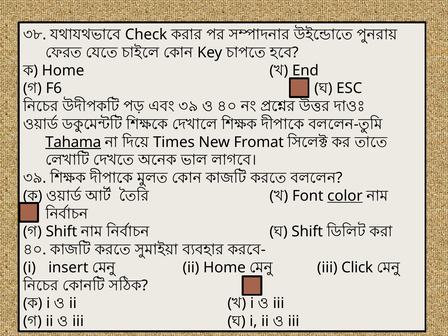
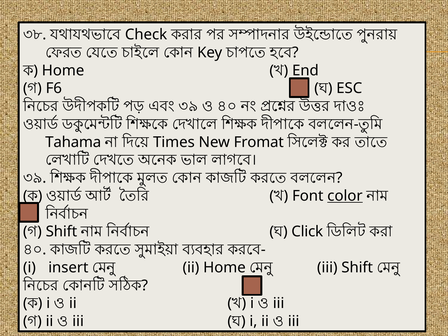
Tahama underline: present -> none
Shift at (307, 232): Shift -> Click
iii Click: Click -> Shift
